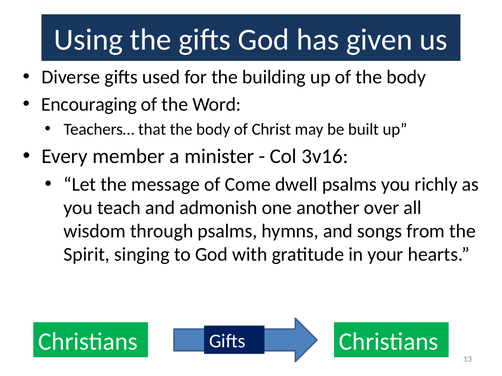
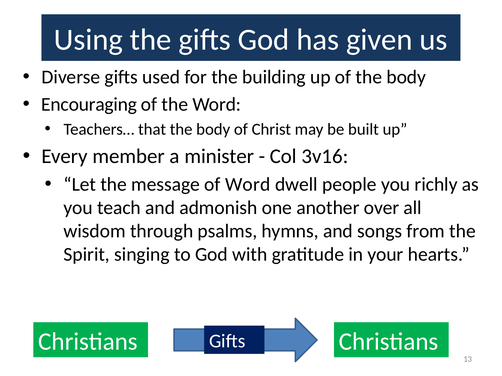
of Come: Come -> Word
dwell psalms: psalms -> people
